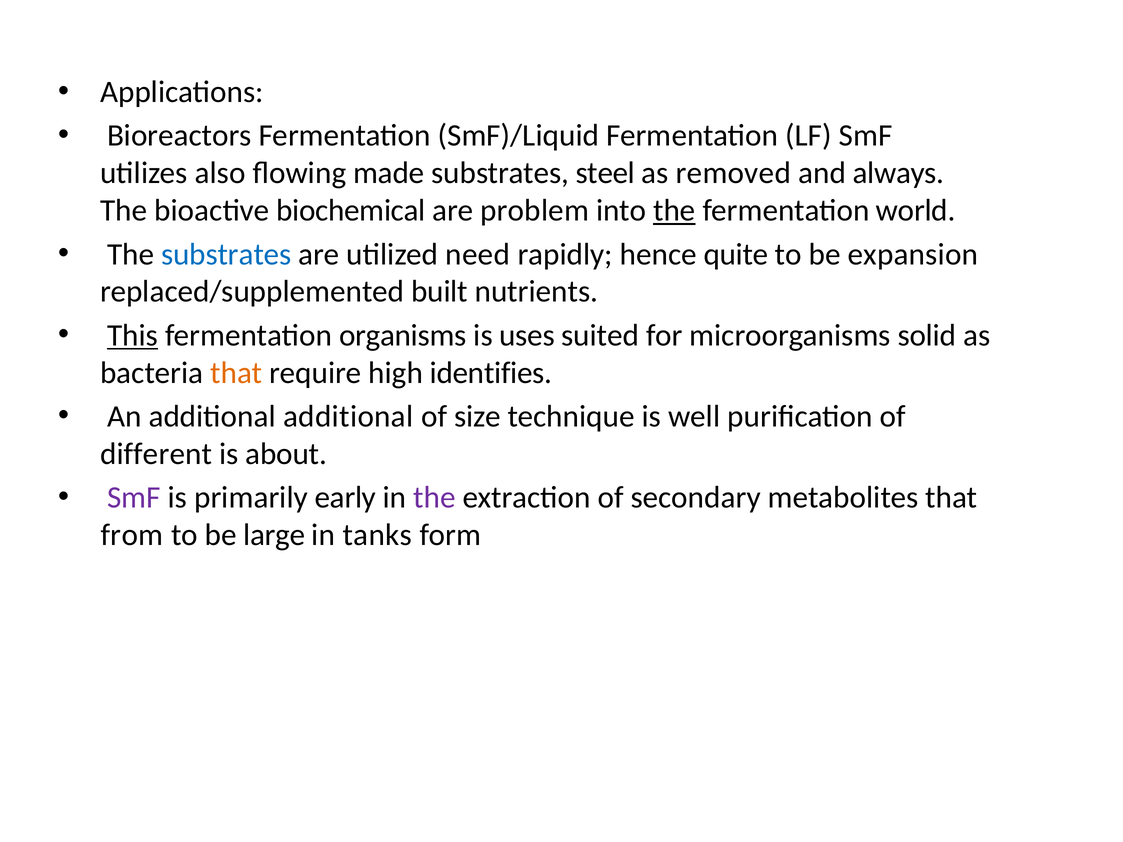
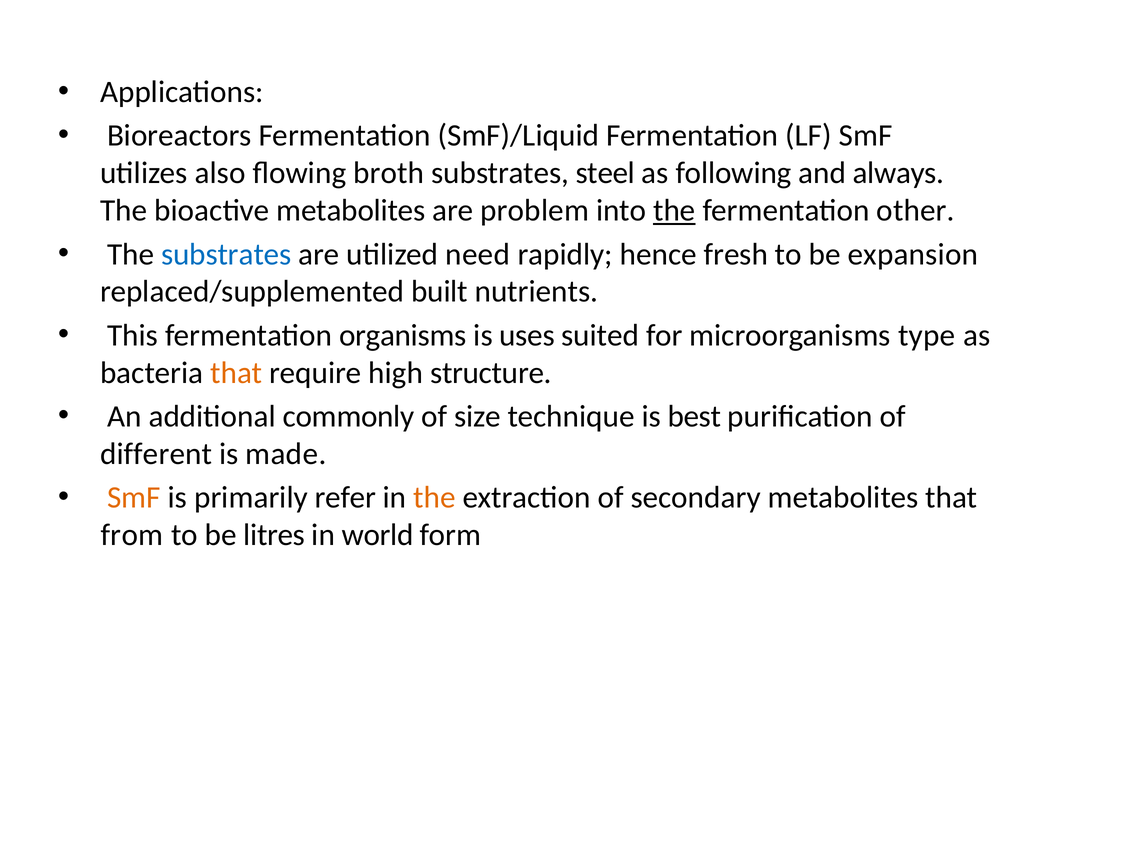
made: made -> broth
removed: removed -> following
bioactive biochemical: biochemical -> metabolites
world: world -> other
quite: quite -> fresh
This underline: present -> none
solid: solid -> type
identifies: identifies -> structure
additional additional: additional -> commonly
well: well -> best
about: about -> made
SmF at (134, 498) colour: purple -> orange
early: early -> refer
the at (434, 498) colour: purple -> orange
large: large -> litres
tanks: tanks -> world
